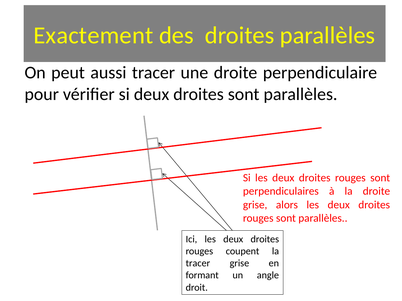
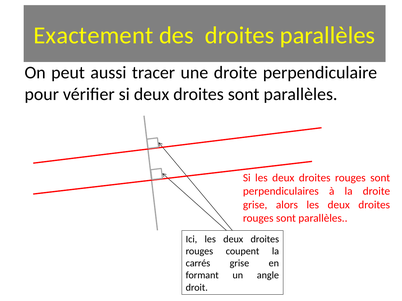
tracer at (198, 264): tracer -> carrés
